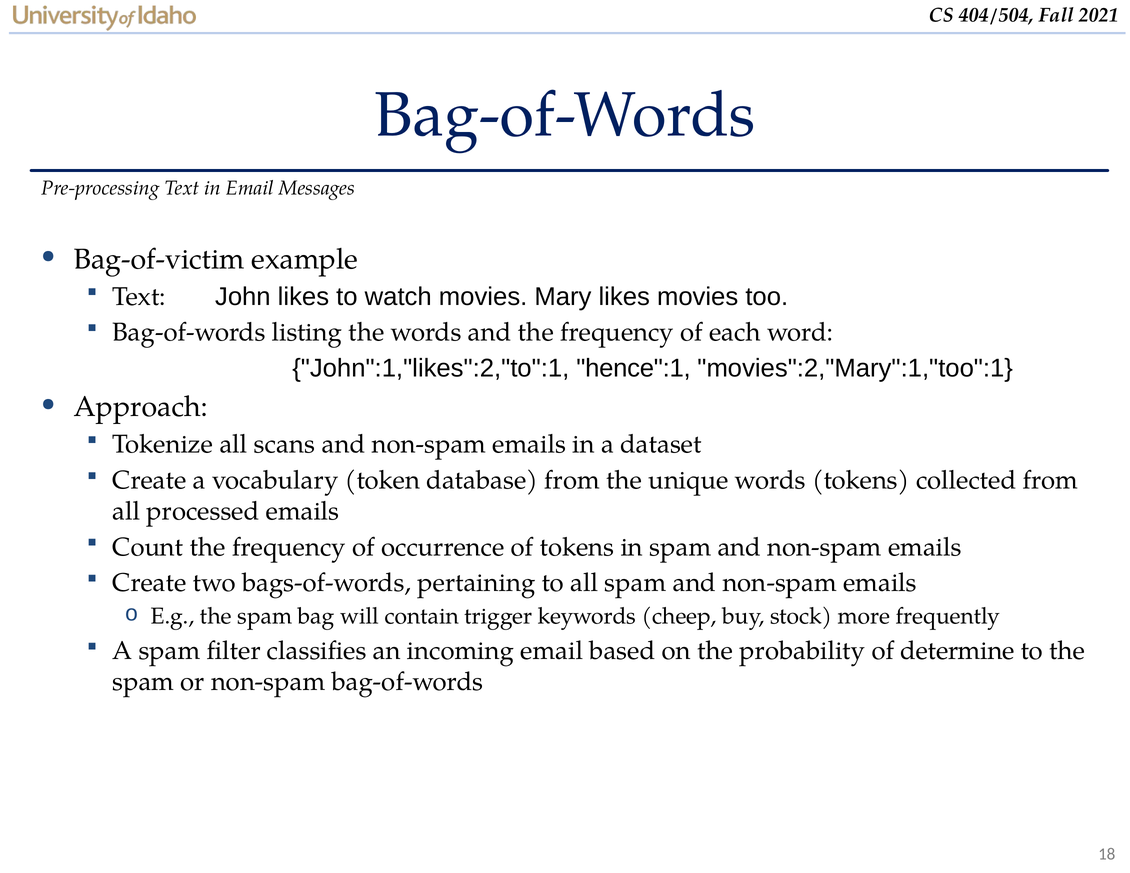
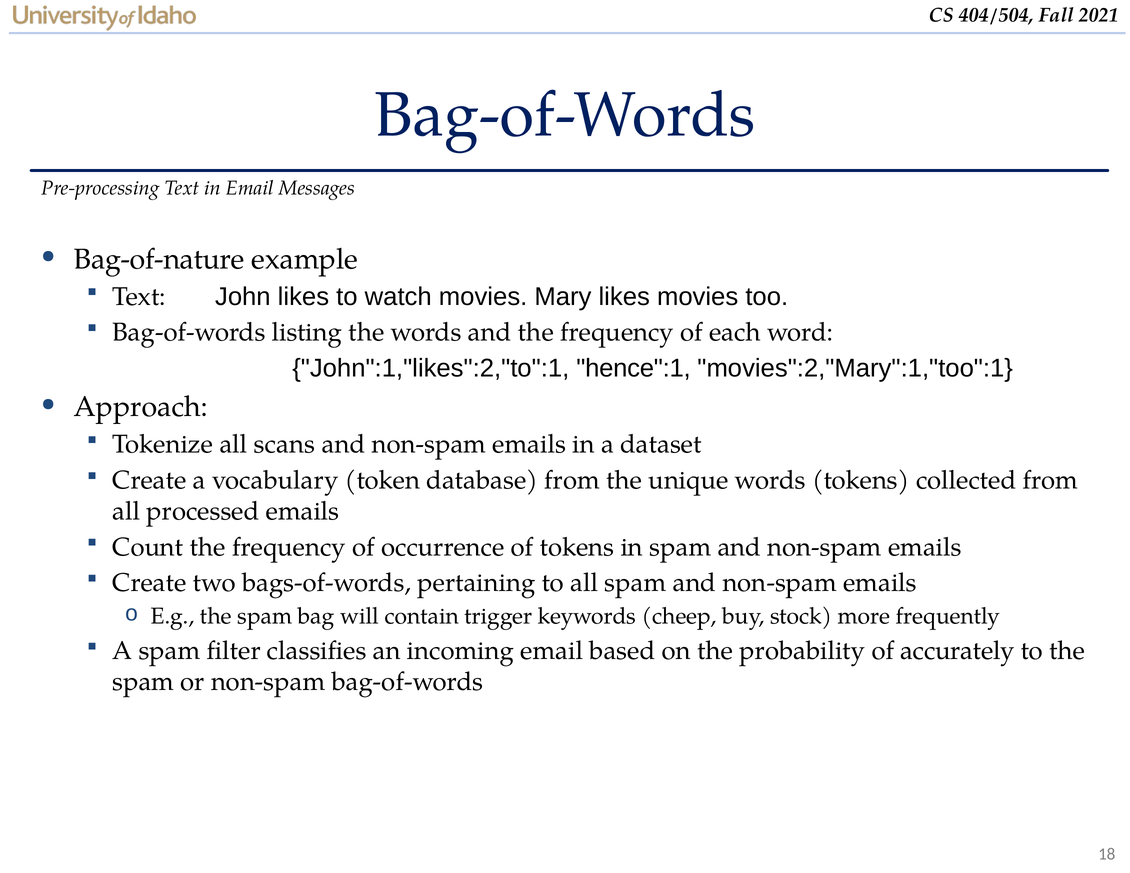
Bag-of-victim: Bag-of-victim -> Bag-of-nature
determine: determine -> accurately
